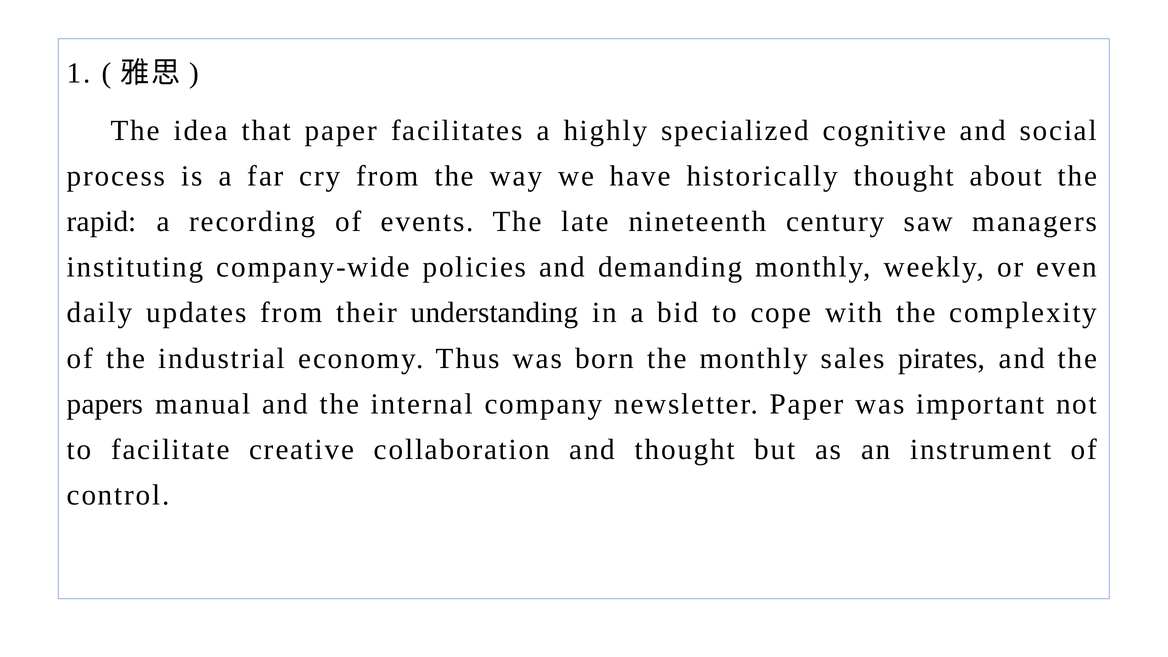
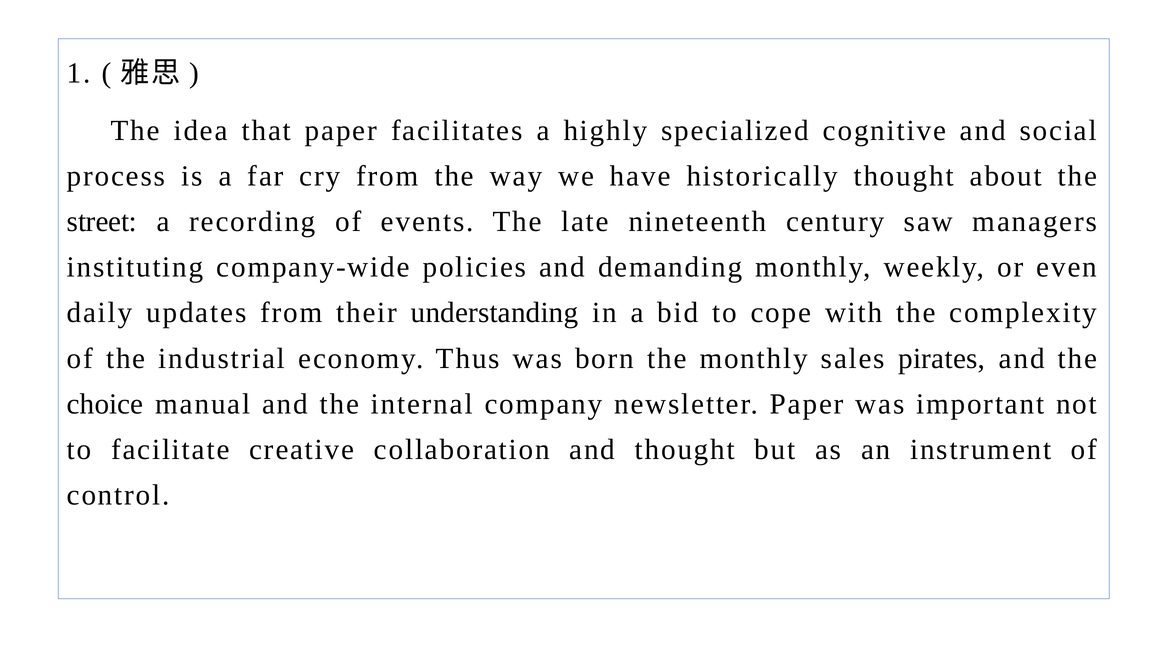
rapid: rapid -> street
papers: papers -> choice
